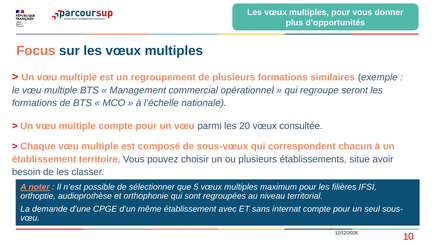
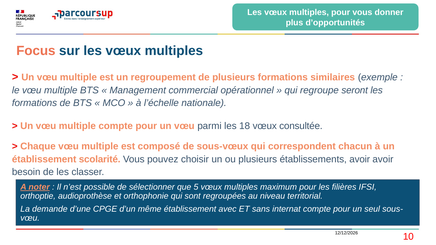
20: 20 -> 18
territoire: territoire -> scolarité
établissements situe: situe -> avoir
